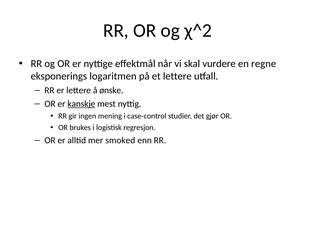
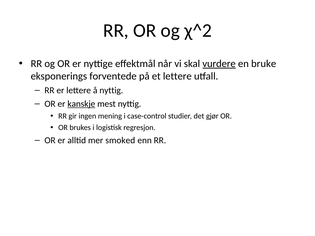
vurdere underline: none -> present
regne: regne -> bruke
logaritmen: logaritmen -> forventede
å ønske: ønske -> nyttig
